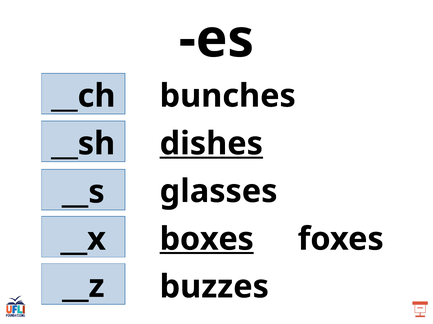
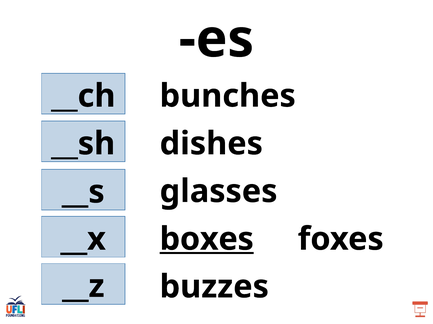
dishes underline: present -> none
